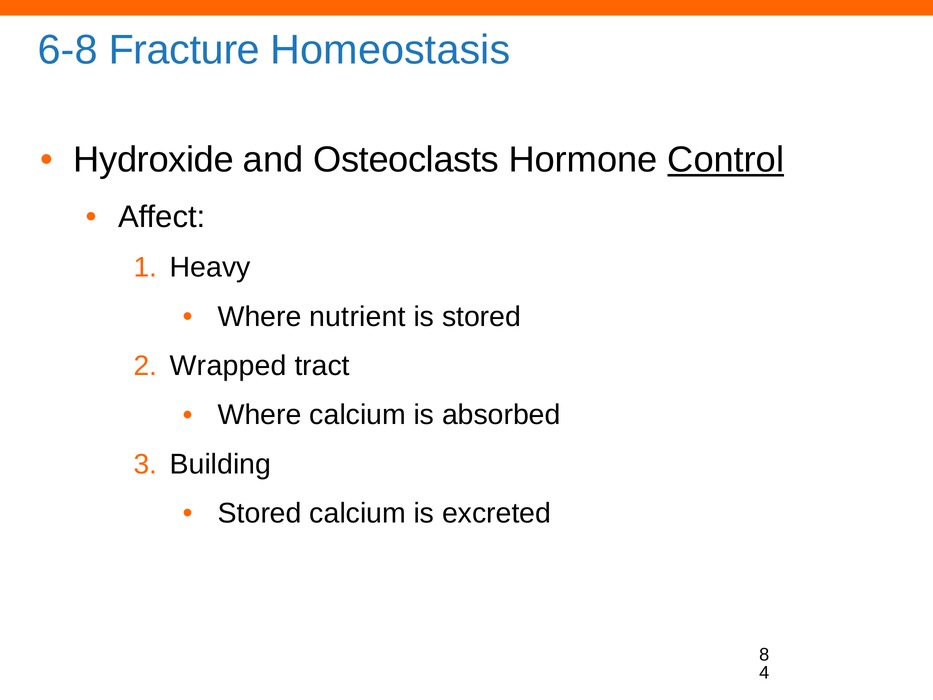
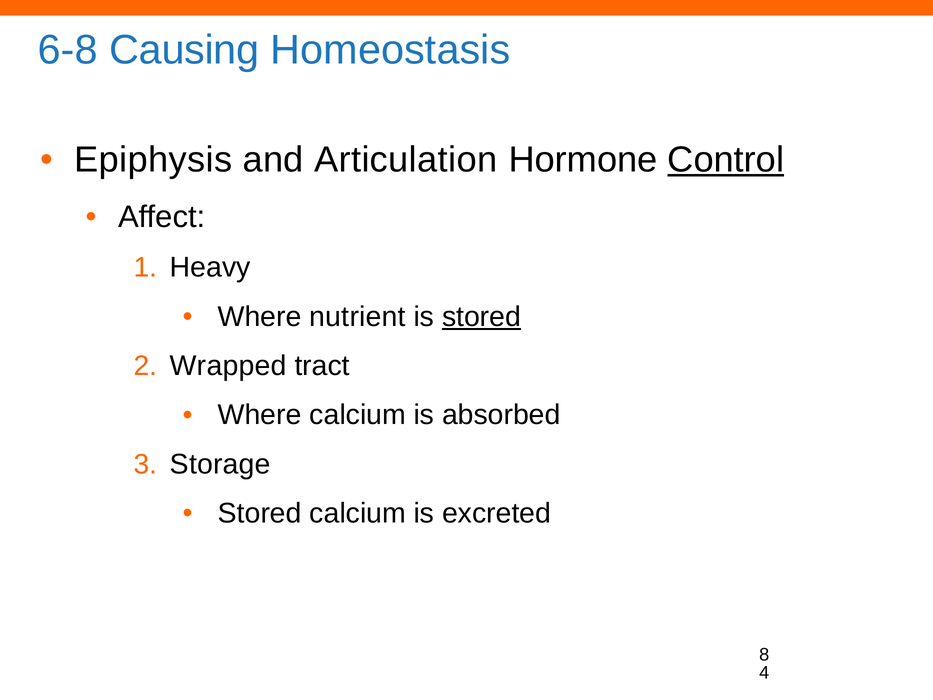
Fracture: Fracture -> Causing
Hydroxide: Hydroxide -> Epiphysis
Osteoclasts: Osteoclasts -> Articulation
stored at (482, 317) underline: none -> present
Building: Building -> Storage
